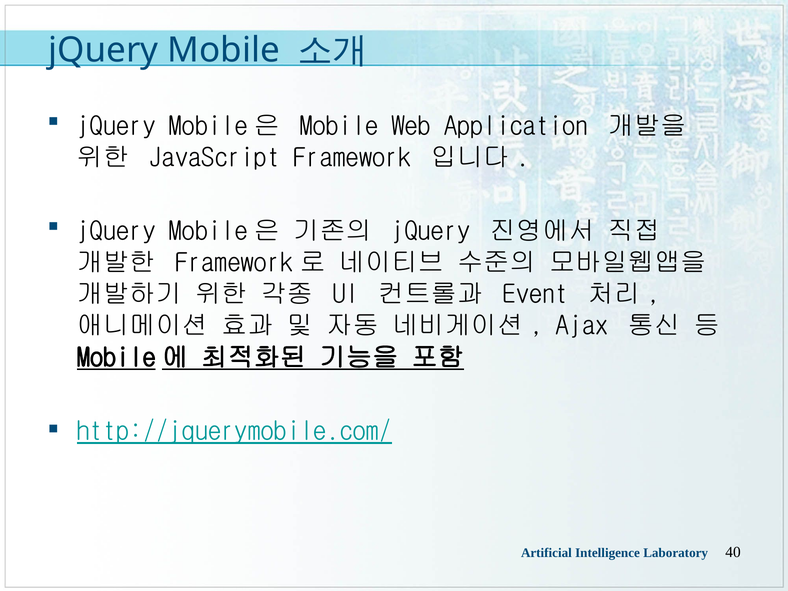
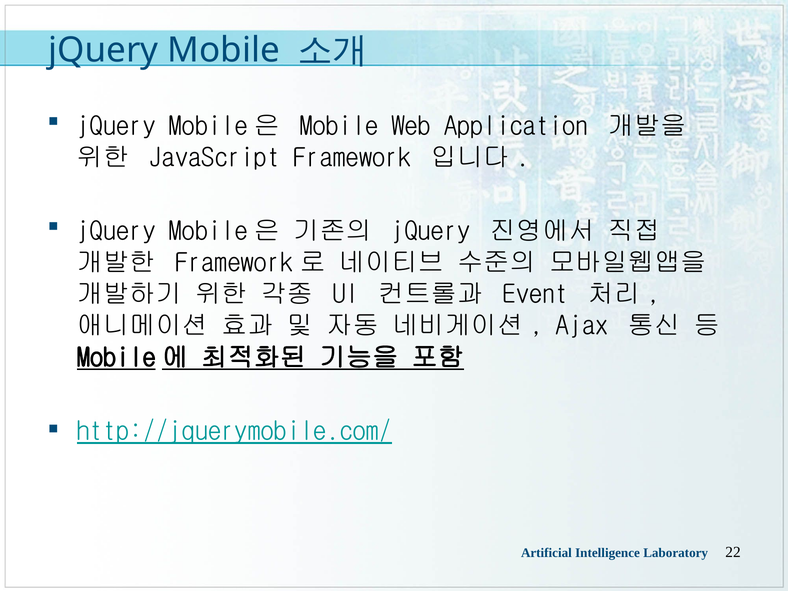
40: 40 -> 22
